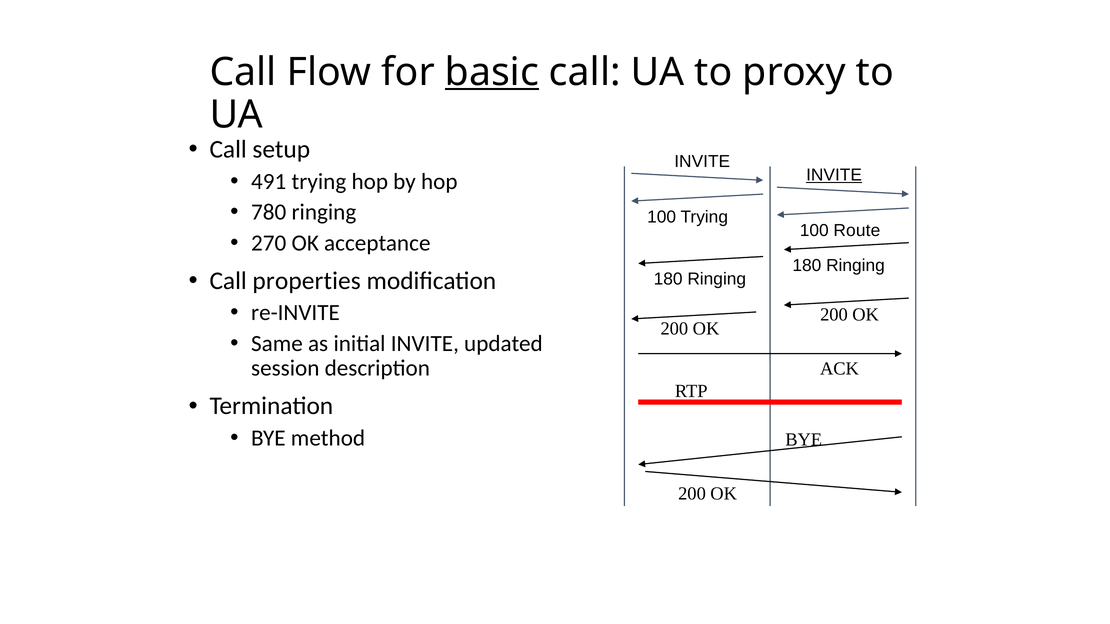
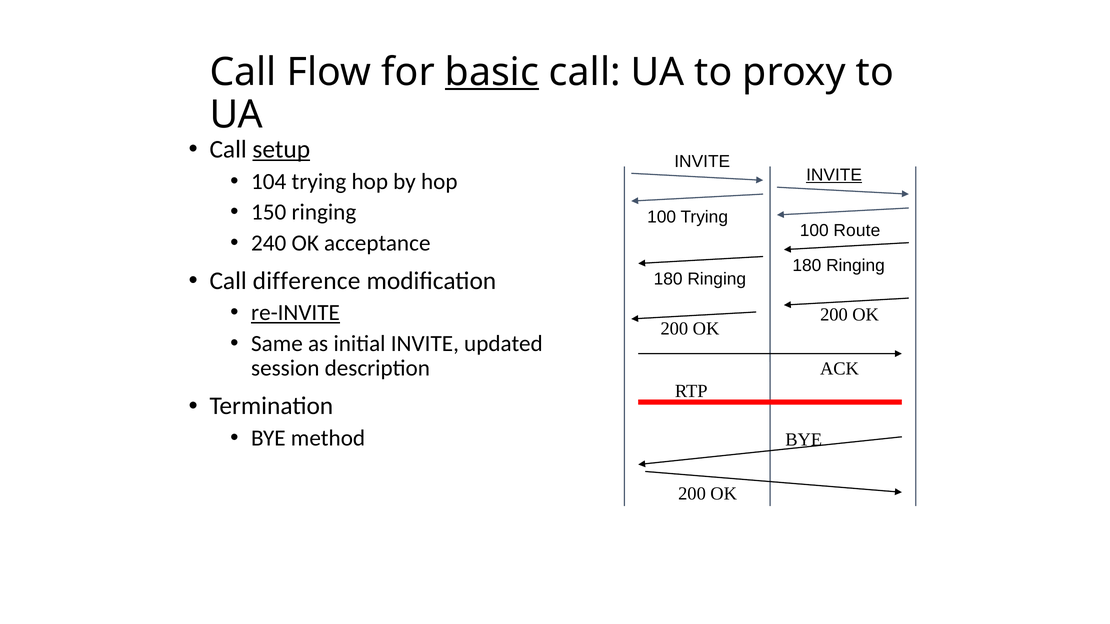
setup underline: none -> present
491: 491 -> 104
780: 780 -> 150
270: 270 -> 240
properties: properties -> difference
re-INVITE underline: none -> present
